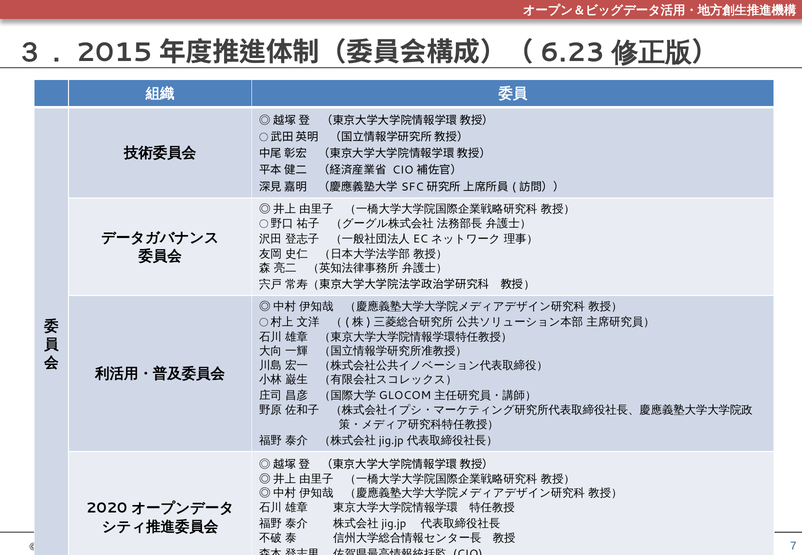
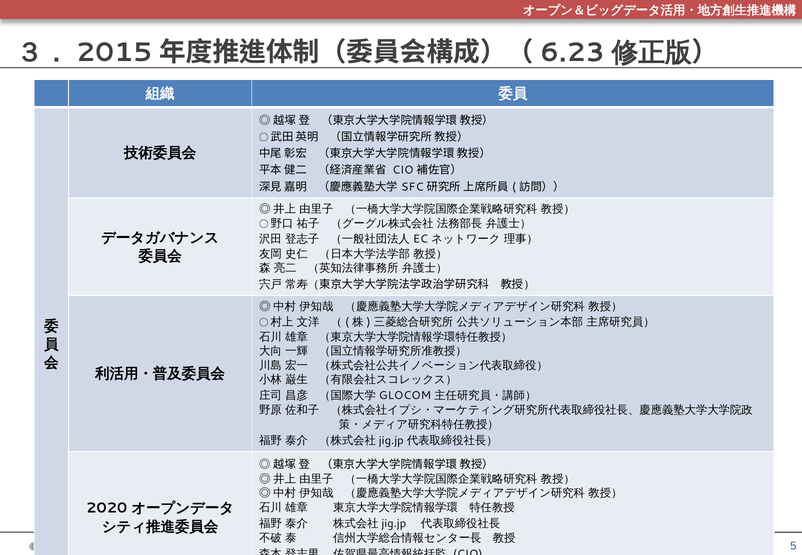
7: 7 -> 5
